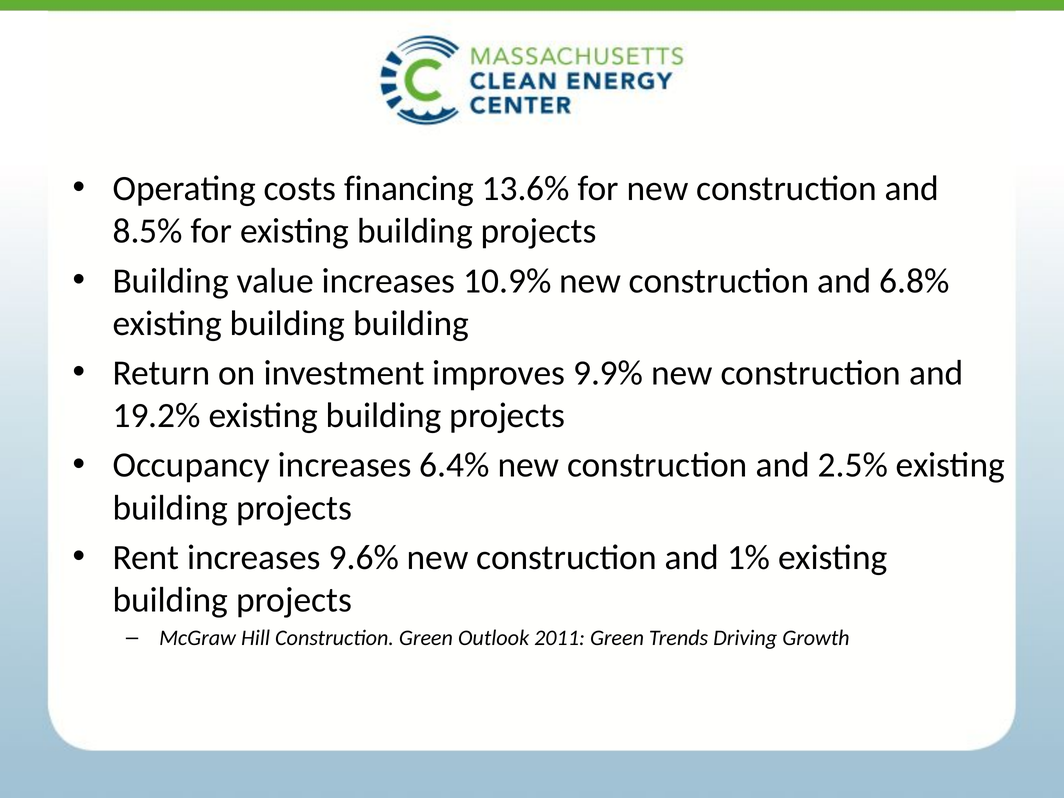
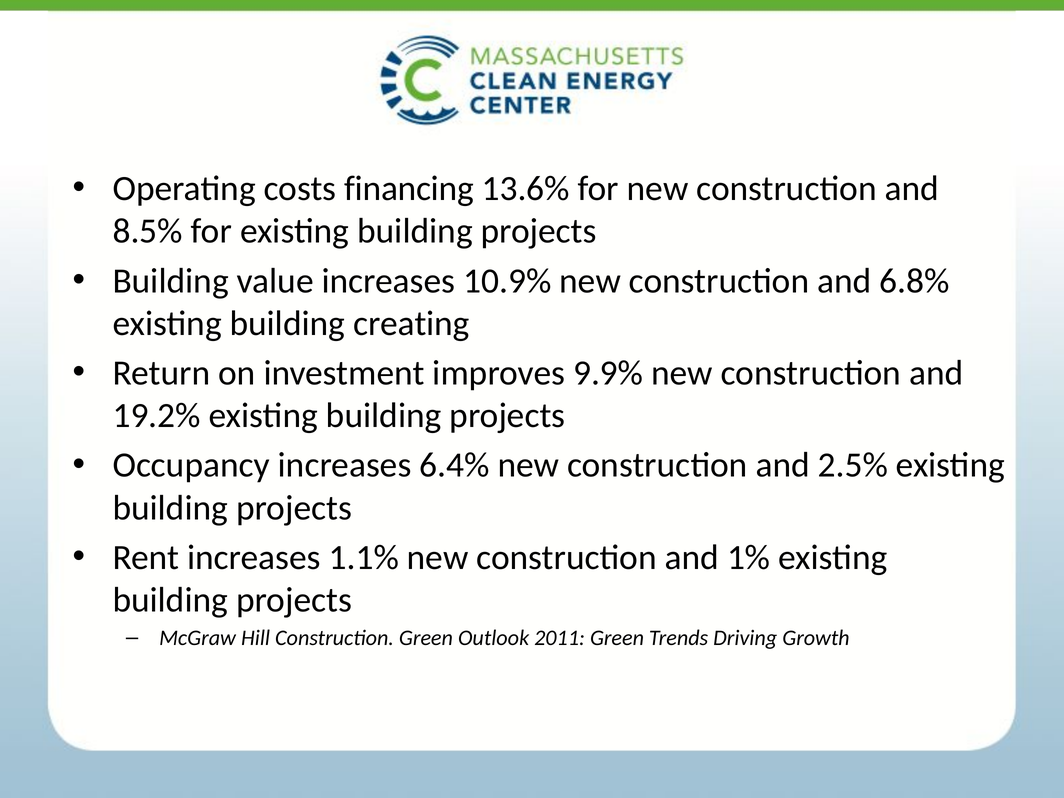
building building: building -> creating
9.6%: 9.6% -> 1.1%
